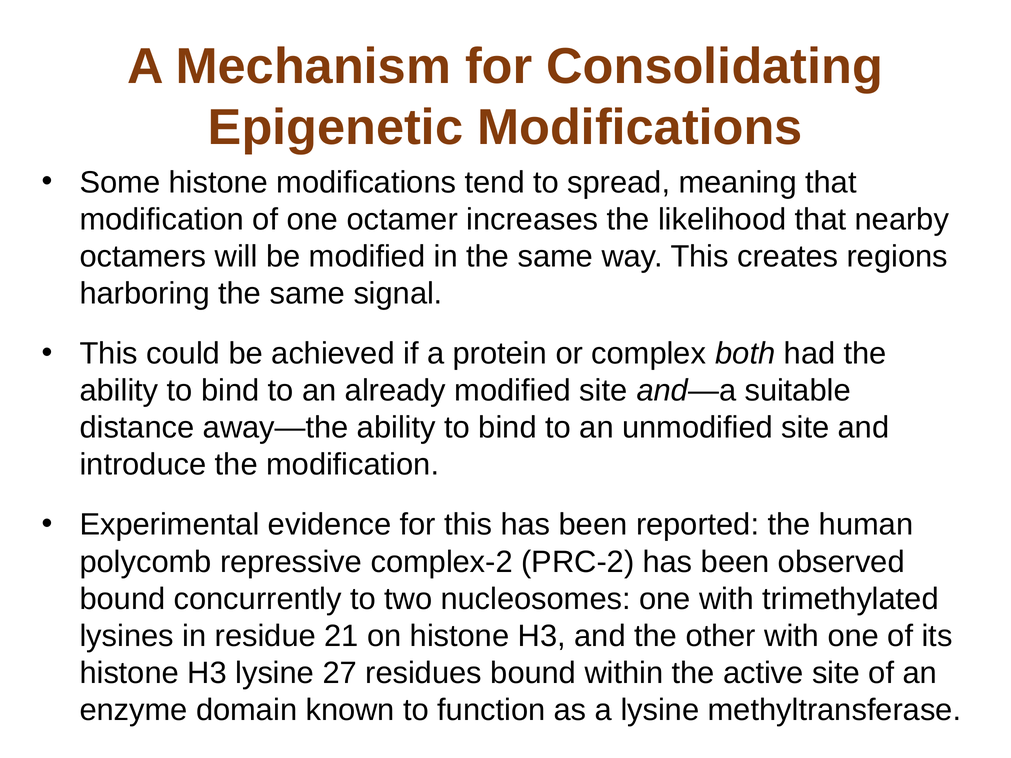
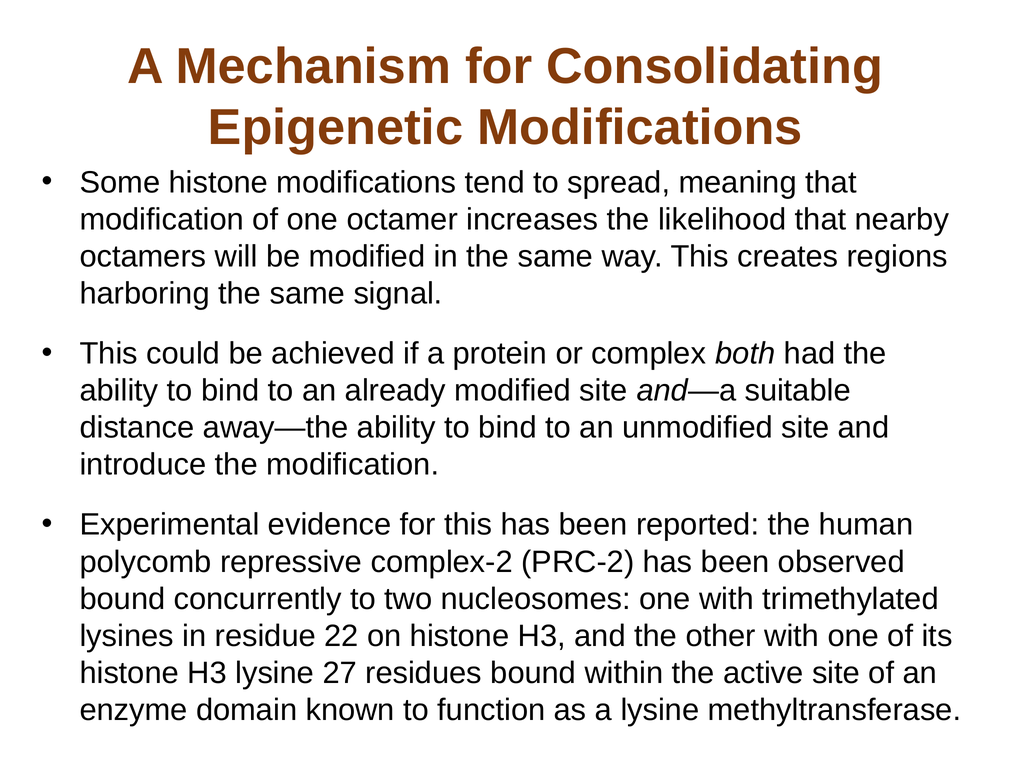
21: 21 -> 22
